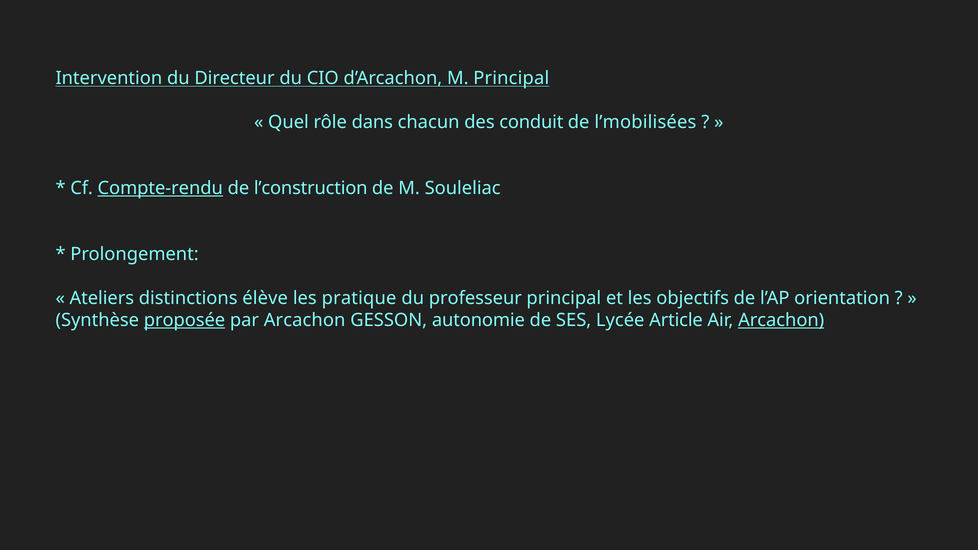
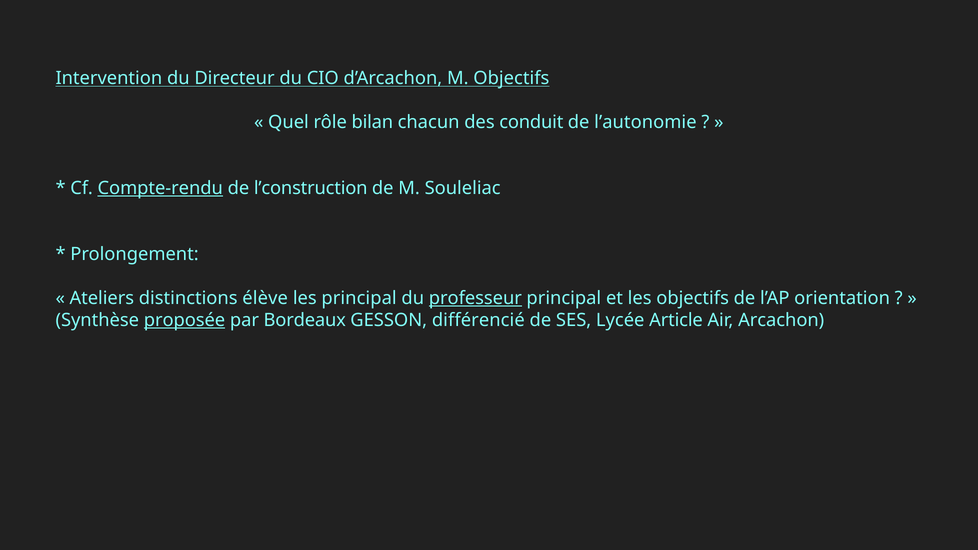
M Principal: Principal -> Objectifs
dans: dans -> bilan
l’mobilisées: l’mobilisées -> l’autonomie
les pratique: pratique -> principal
professeur underline: none -> present
par Arcachon: Arcachon -> Bordeaux
autonomie: autonomie -> différencié
Arcachon at (781, 320) underline: present -> none
